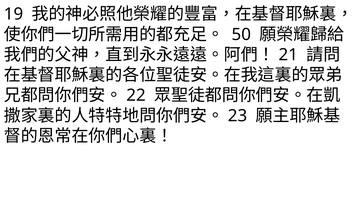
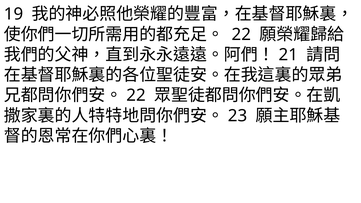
50 at (241, 34): 50 -> 22
